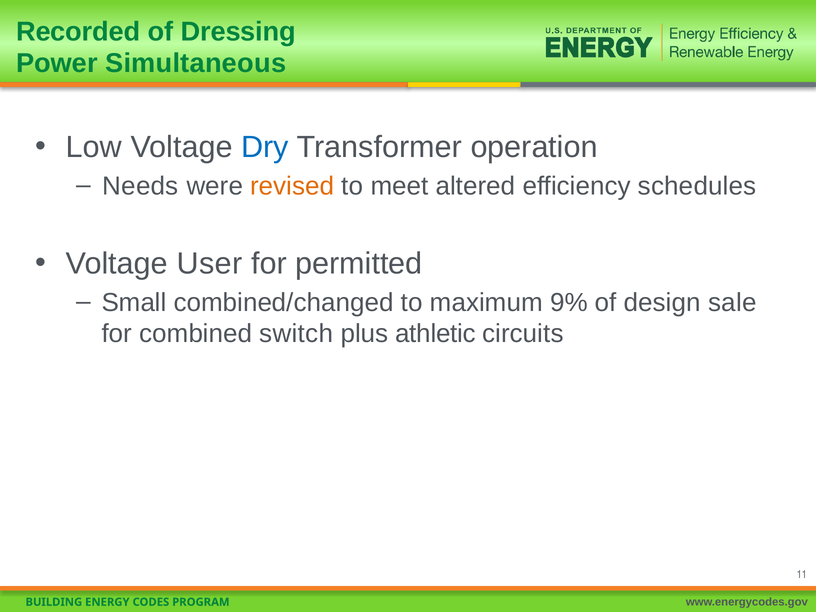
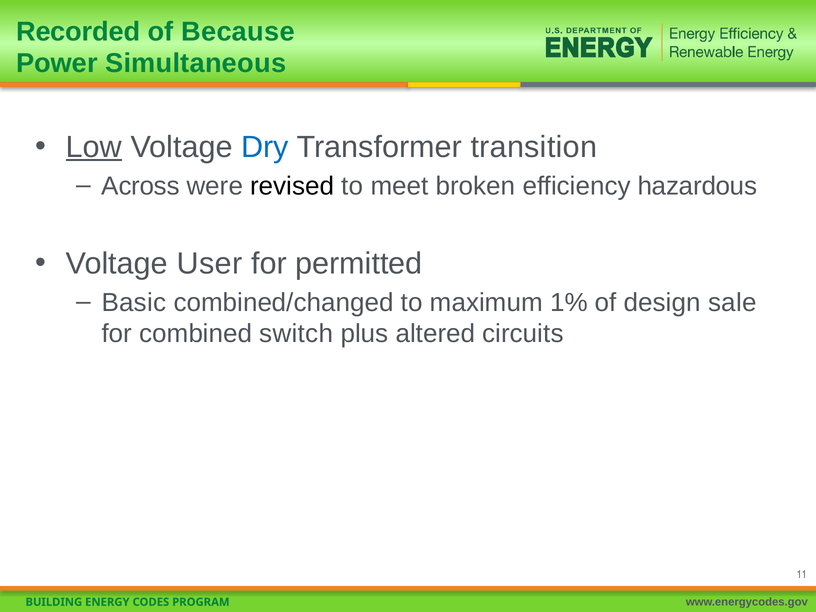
Dressing: Dressing -> Because
Low underline: none -> present
operation: operation -> transition
Needs: Needs -> Across
revised colour: orange -> black
altered: altered -> broken
schedules: schedules -> hazardous
Small: Small -> Basic
9%: 9% -> 1%
athletic: athletic -> altered
